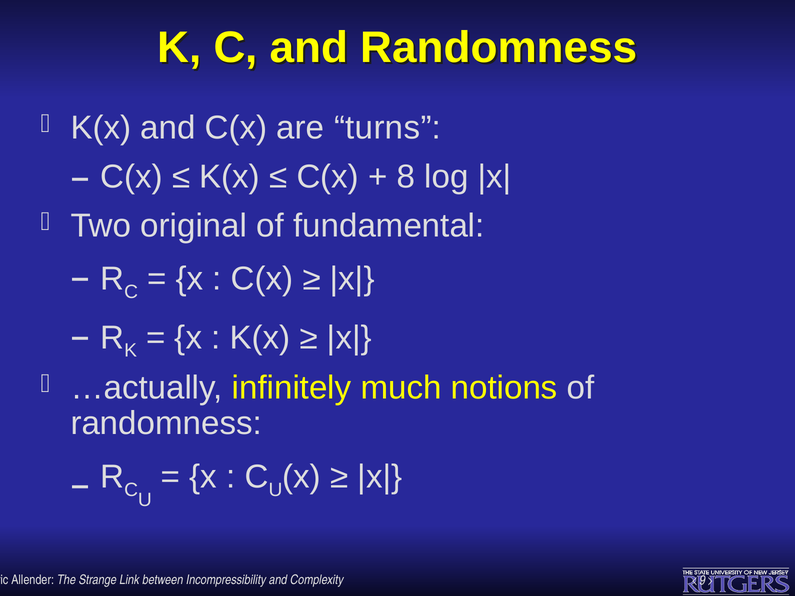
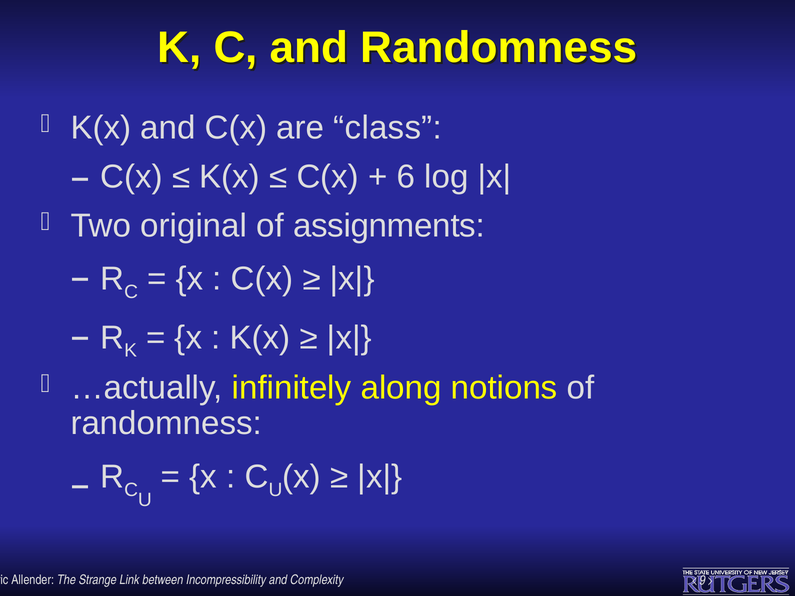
turns: turns -> class
8: 8 -> 6
fundamental: fundamental -> assignments
much: much -> along
